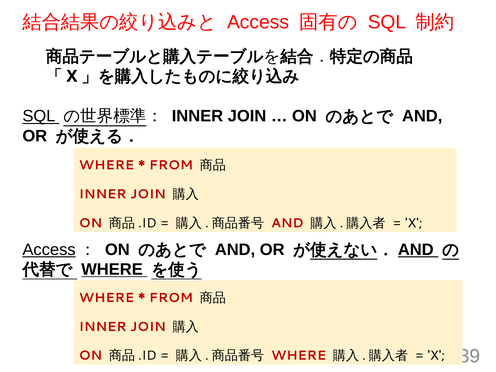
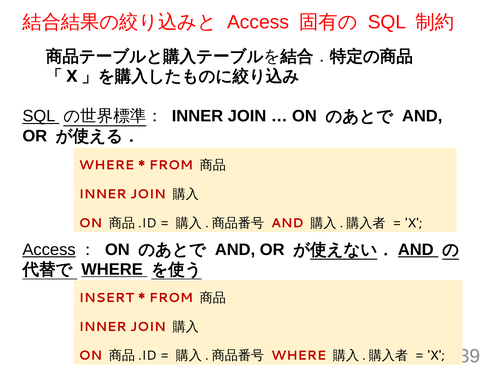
WHERE at (107, 298): WHERE -> INSERT
